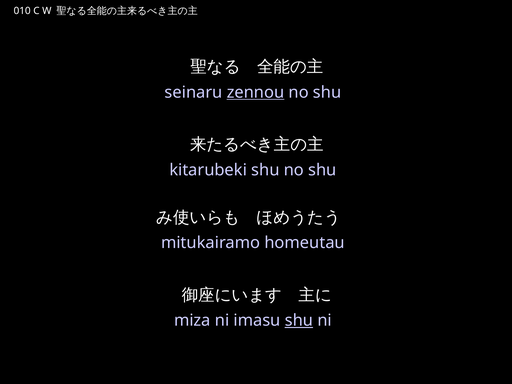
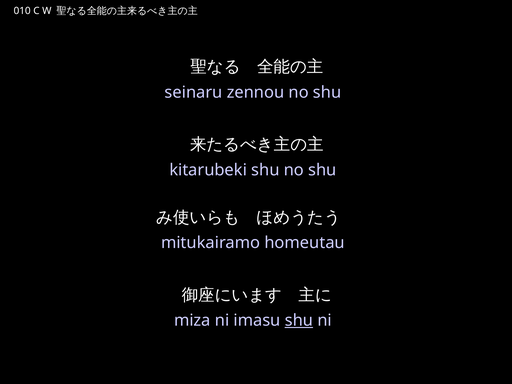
zennou underline: present -> none
